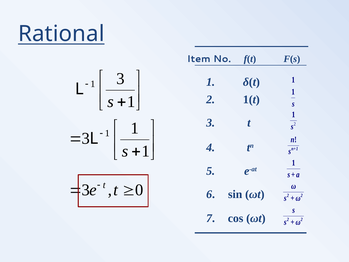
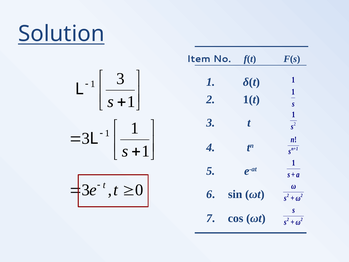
Rational: Rational -> Solution
